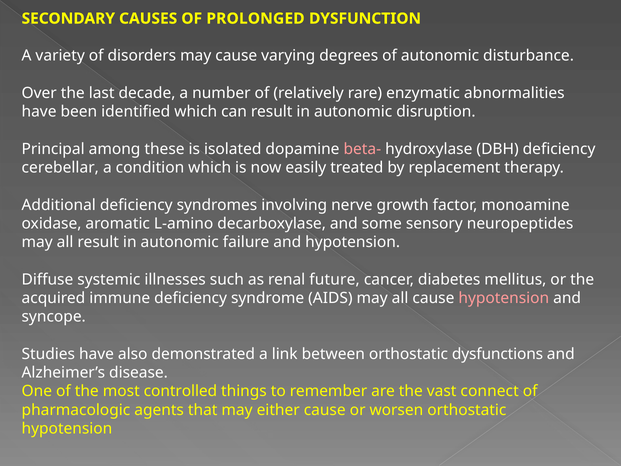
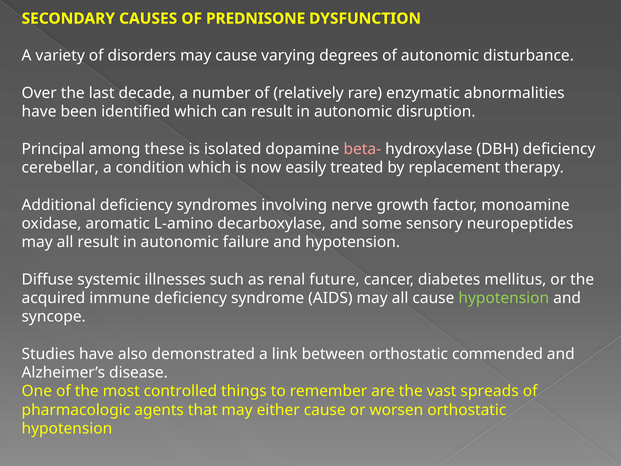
PROLONGED: PROLONGED -> PREDNISONE
hypotension at (504, 298) colour: pink -> light green
dysfunctions: dysfunctions -> commended
connect: connect -> spreads
